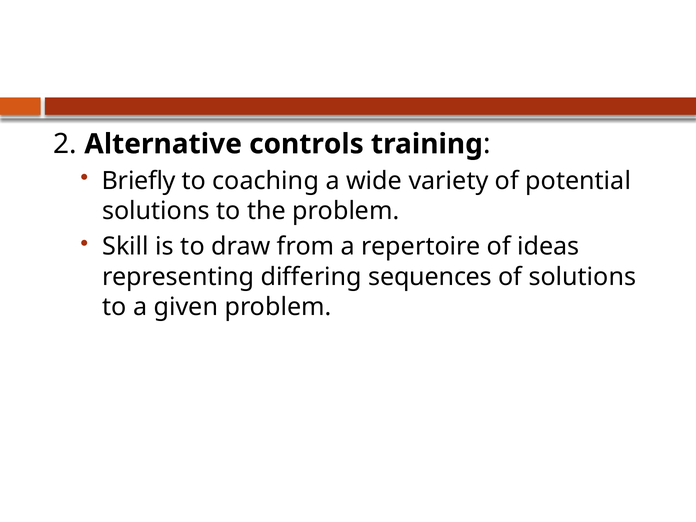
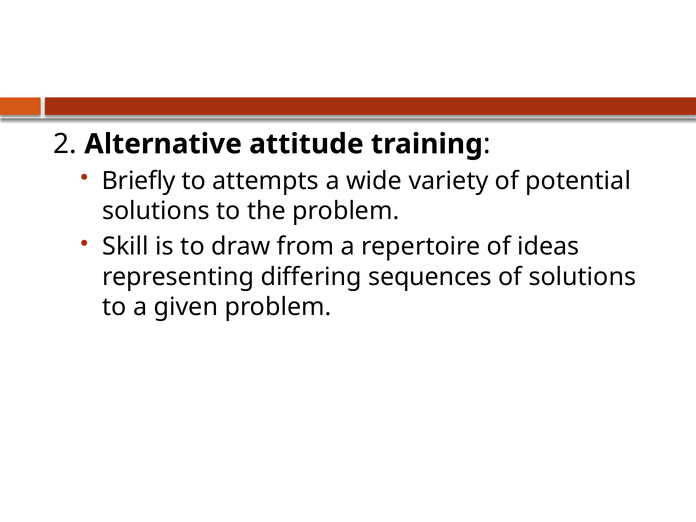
controls: controls -> attitude
coaching: coaching -> attempts
